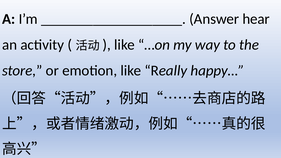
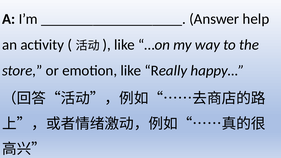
hear: hear -> help
